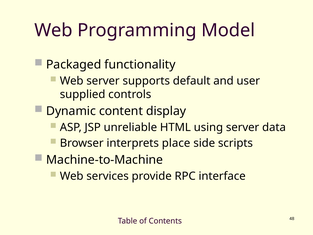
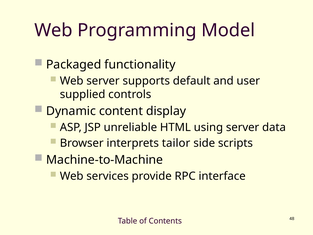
place: place -> tailor
